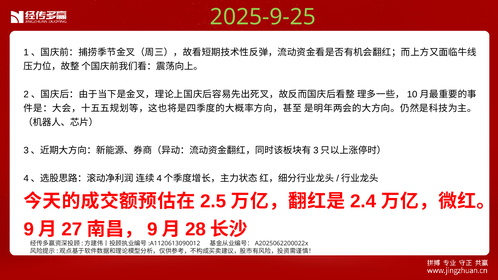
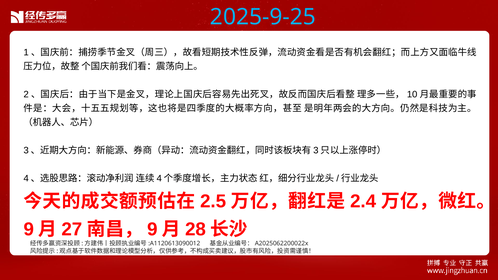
2025-9-25 colour: light green -> light blue
